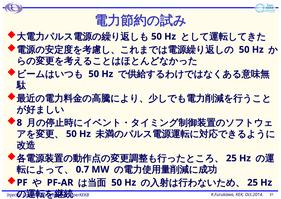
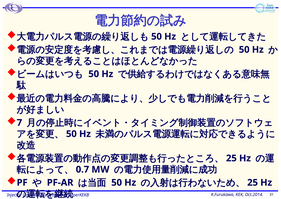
8: 8 -> 7
